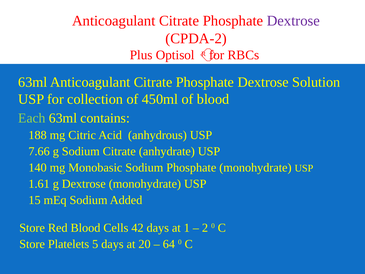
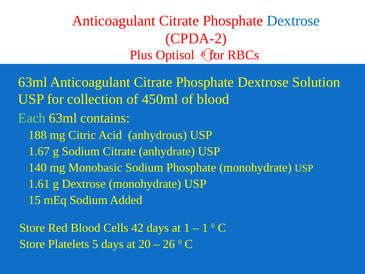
Dextrose at (293, 21) colour: purple -> blue
7.66: 7.66 -> 1.67
2 at (205, 228): 2 -> 1
64: 64 -> 26
